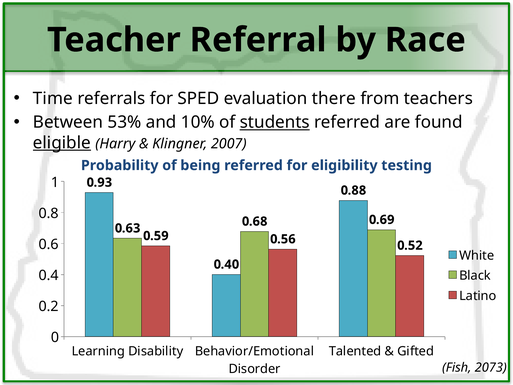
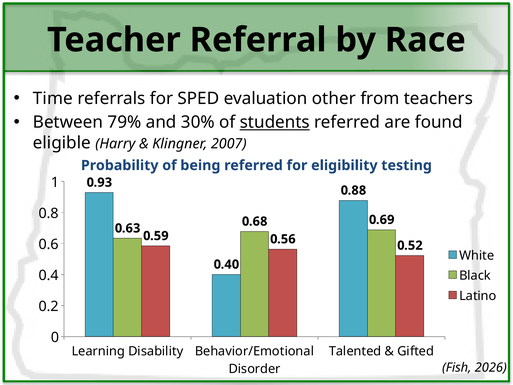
there: there -> other
53%: 53% -> 79%
10%: 10% -> 30%
eligible underline: present -> none
2073: 2073 -> 2026
